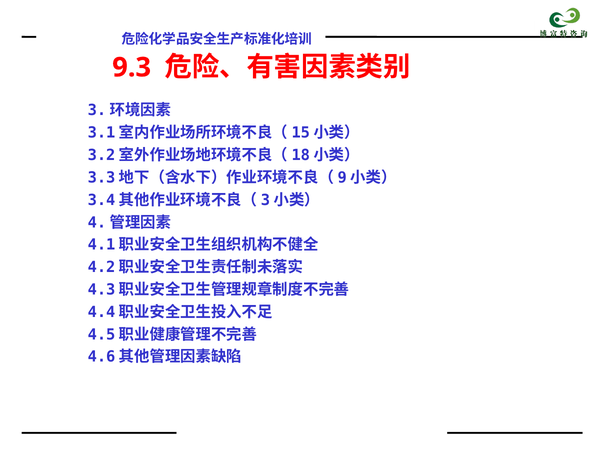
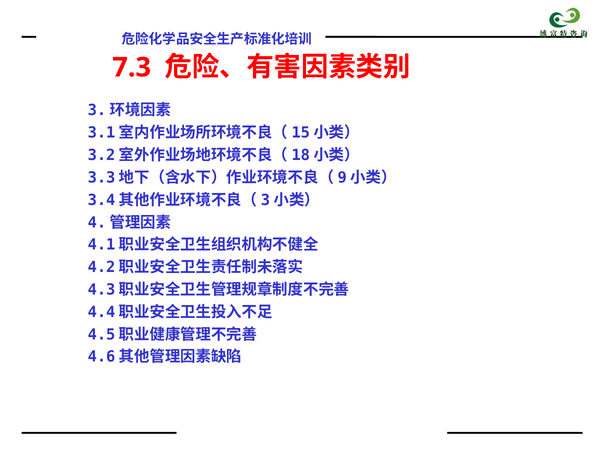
9.3: 9.3 -> 7.3
